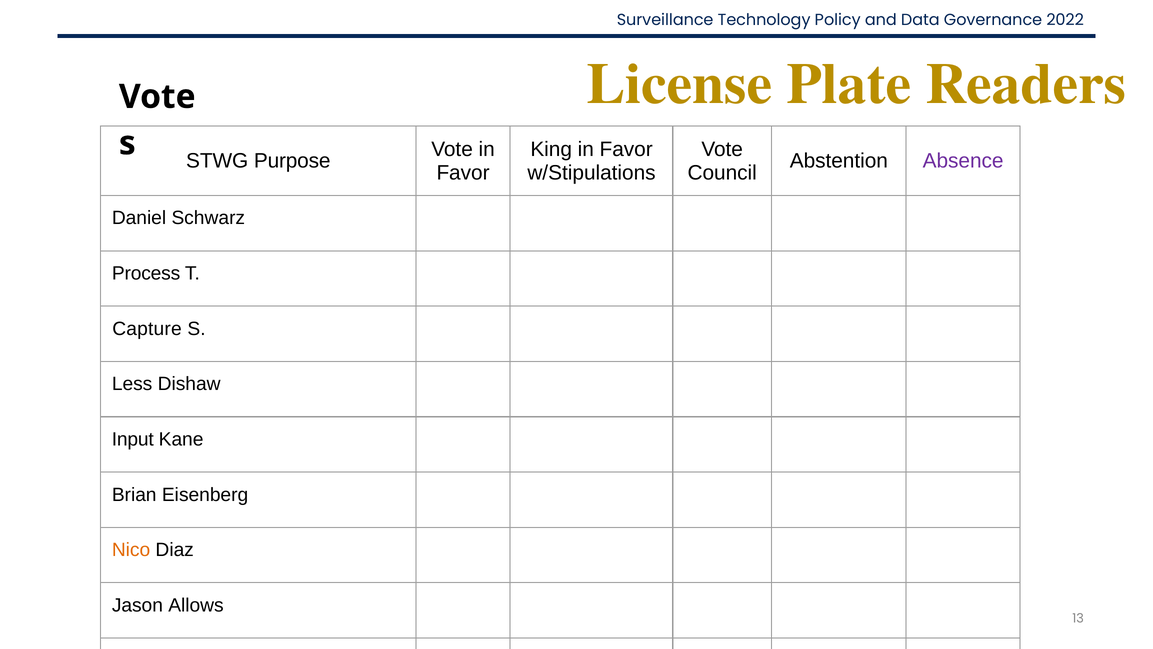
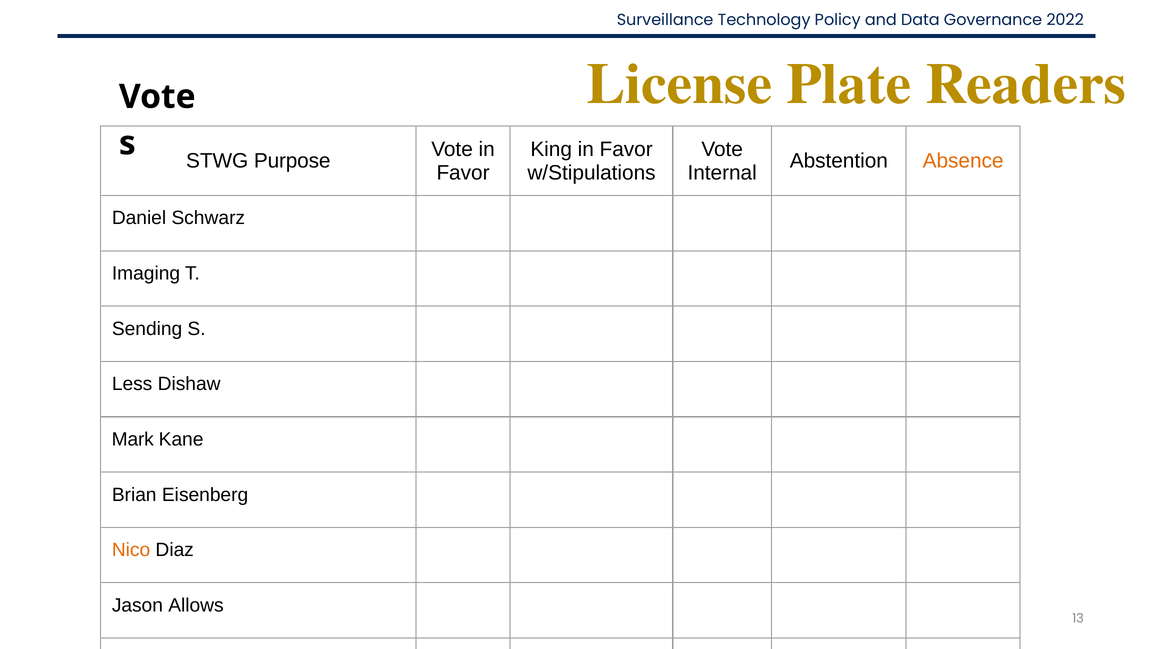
Absence colour: purple -> orange
Council: Council -> Internal
Process: Process -> Imaging
Capture: Capture -> Sending
Input: Input -> Mark
